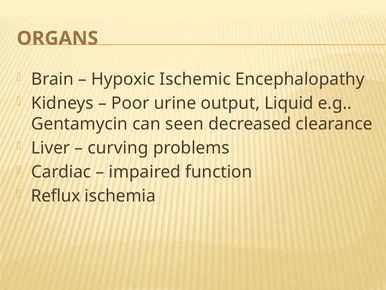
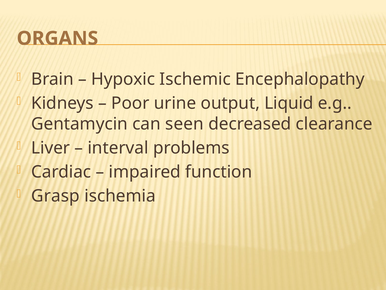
curving: curving -> interval
Reflux: Reflux -> Grasp
